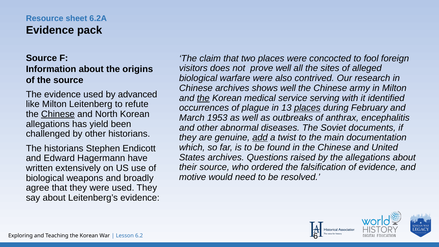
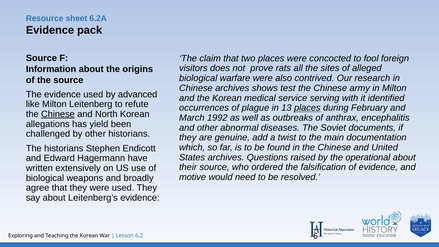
prove well: well -> rats
shows well: well -> test
the at (203, 98) underline: present -> none
1953: 1953 -> 1992
add underline: present -> none
the allegations: allegations -> operational
